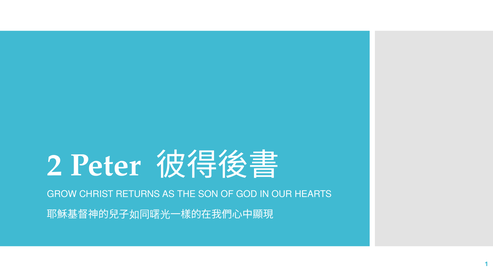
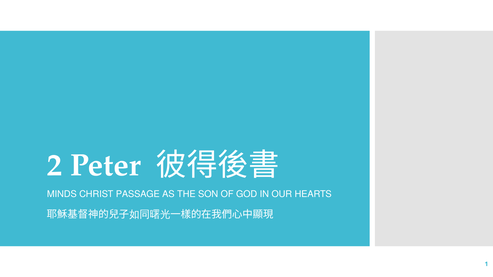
GROW: GROW -> MINDS
RETURNS: RETURNS -> PASSAGE
